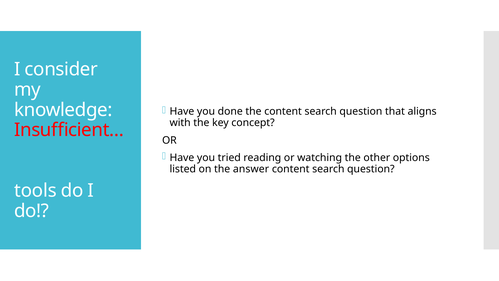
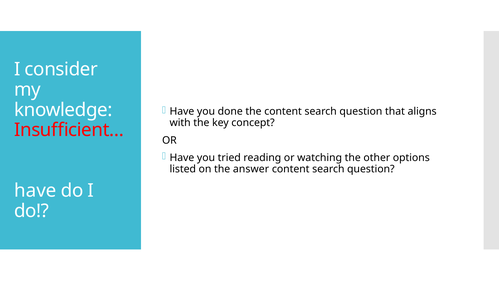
tools at (35, 191): tools -> have
